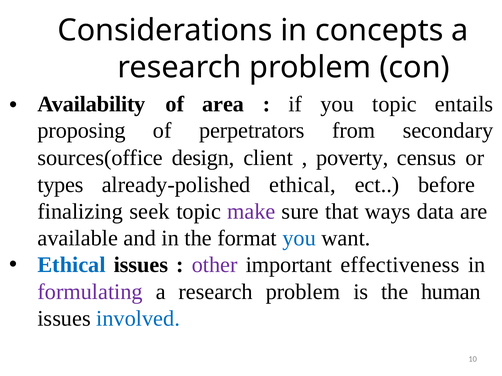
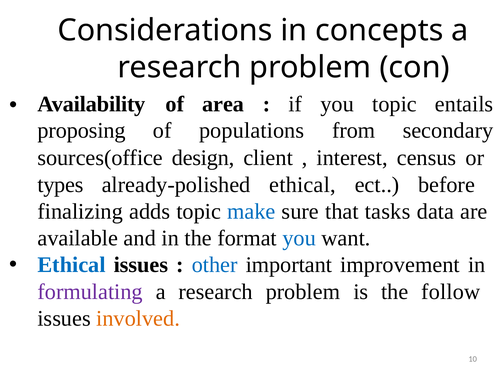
perpetrators: perpetrators -> populations
poverty: poverty -> interest
seek: seek -> adds
make colour: purple -> blue
ways: ways -> tasks
other colour: purple -> blue
effectiveness: effectiveness -> improvement
human: human -> follow
involved colour: blue -> orange
